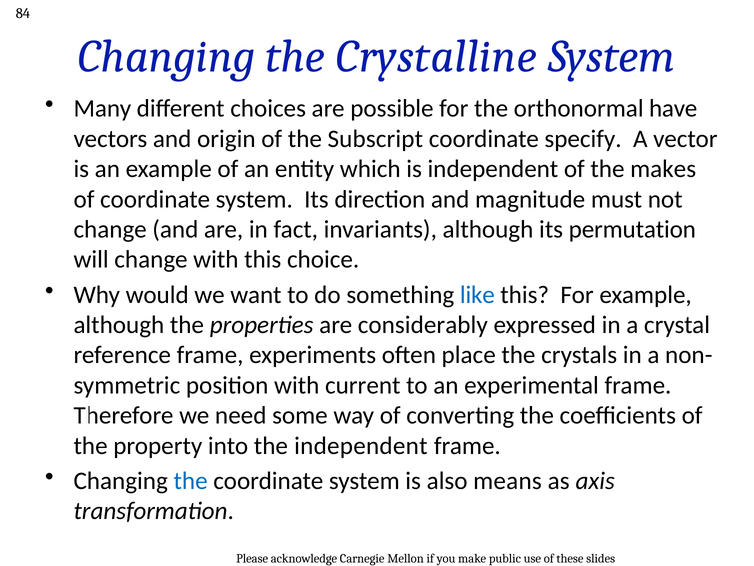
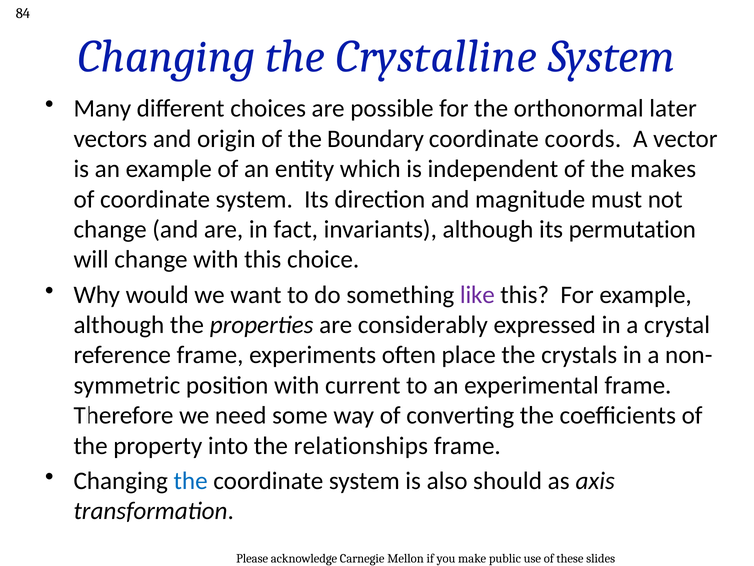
have: have -> later
Subscript: Subscript -> Boundary
specify: specify -> coords
like colour: blue -> purple
the independent: independent -> relationships
means: means -> should
